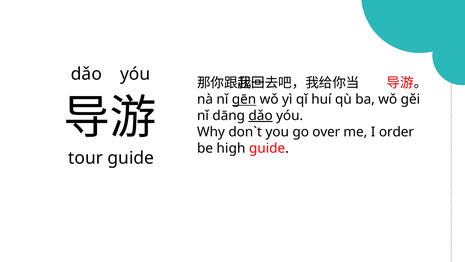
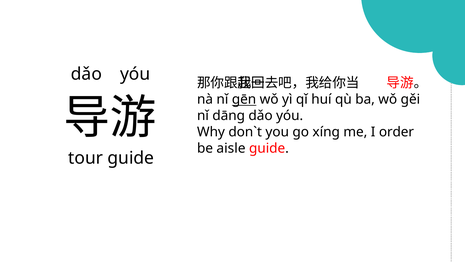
dǎo at (261, 116) underline: present -> none
over: over -> xíng
high: high -> aisle
